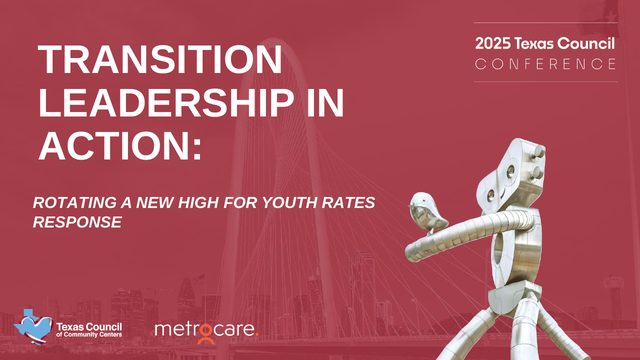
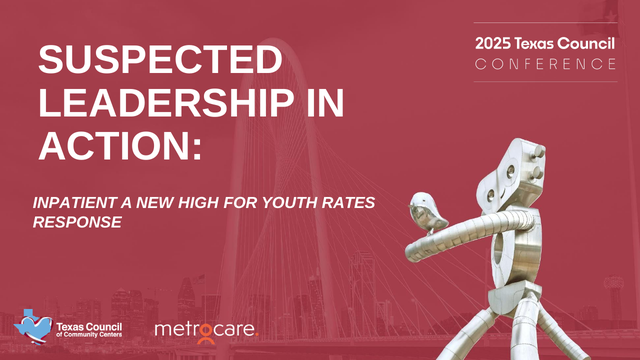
TRANSITION: TRANSITION -> SUSPECTED
ROTATING: ROTATING -> INPATIENT
